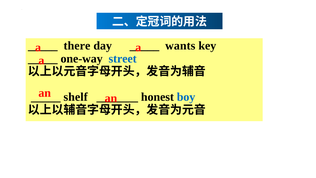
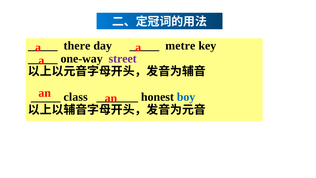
wants: wants -> metre
street colour: blue -> purple
shelf: shelf -> class
